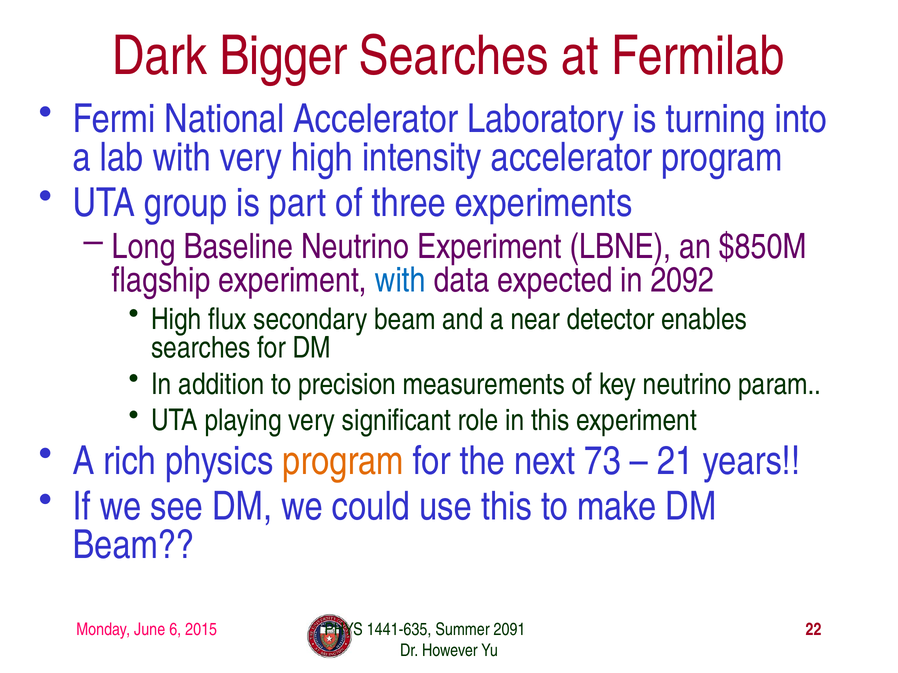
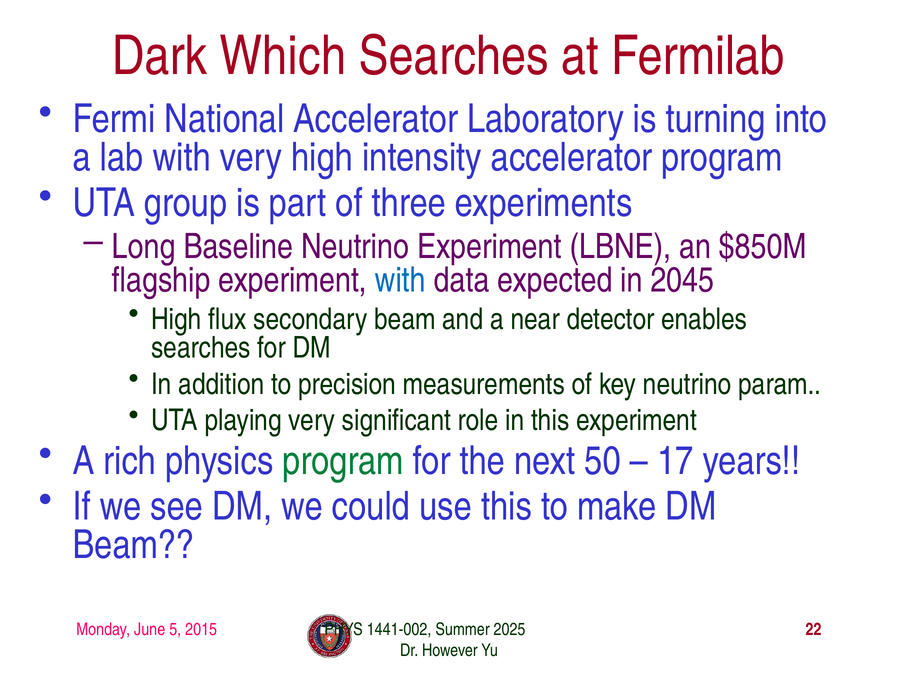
Bigger: Bigger -> Which
2092: 2092 -> 2045
program at (343, 461) colour: orange -> green
73: 73 -> 50
21: 21 -> 17
6: 6 -> 5
1441-635: 1441-635 -> 1441-002
2091: 2091 -> 2025
